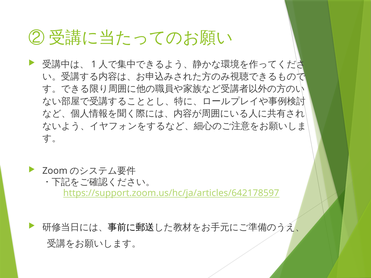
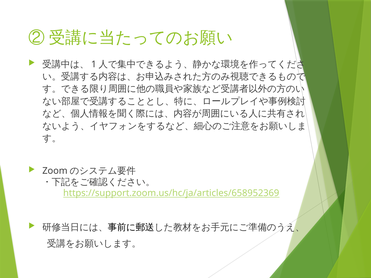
https://support.zoom.us/hc/ja/articles/642178597: https://support.zoom.us/hc/ja/articles/642178597 -> https://support.zoom.us/hc/ja/articles/658952369
